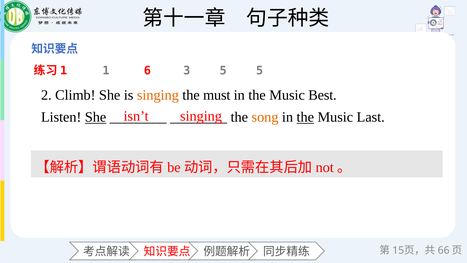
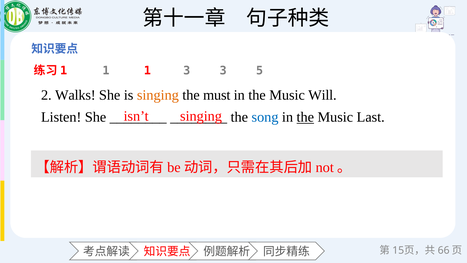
1 6: 6 -> 1
3 5: 5 -> 3
Climb: Climb -> Walks
Best: Best -> Will
She at (96, 117) underline: present -> none
song colour: orange -> blue
